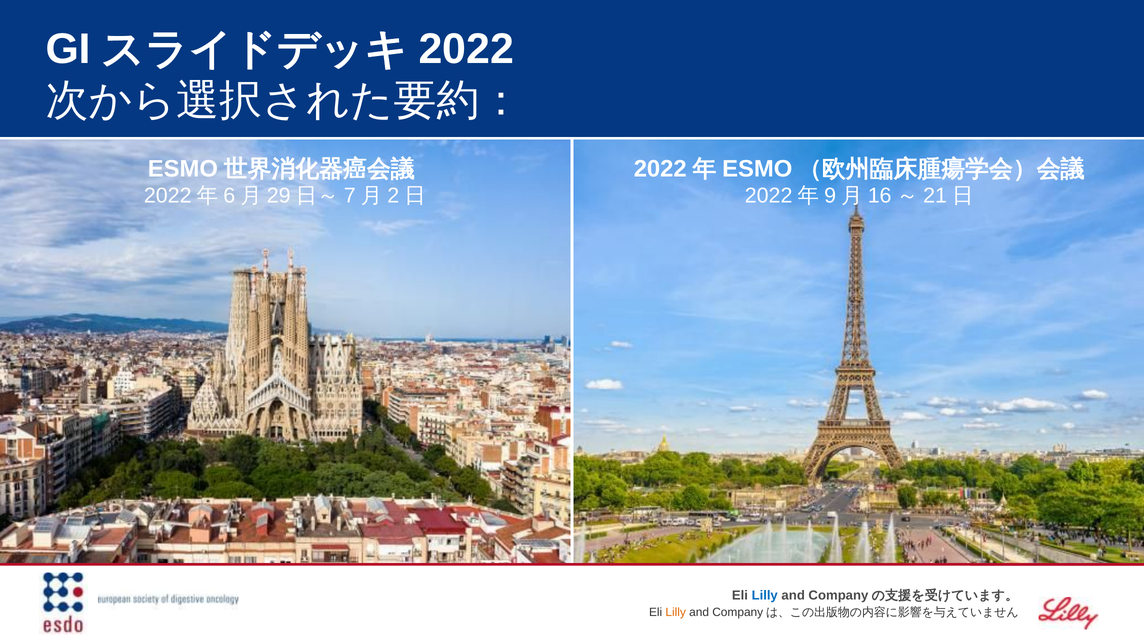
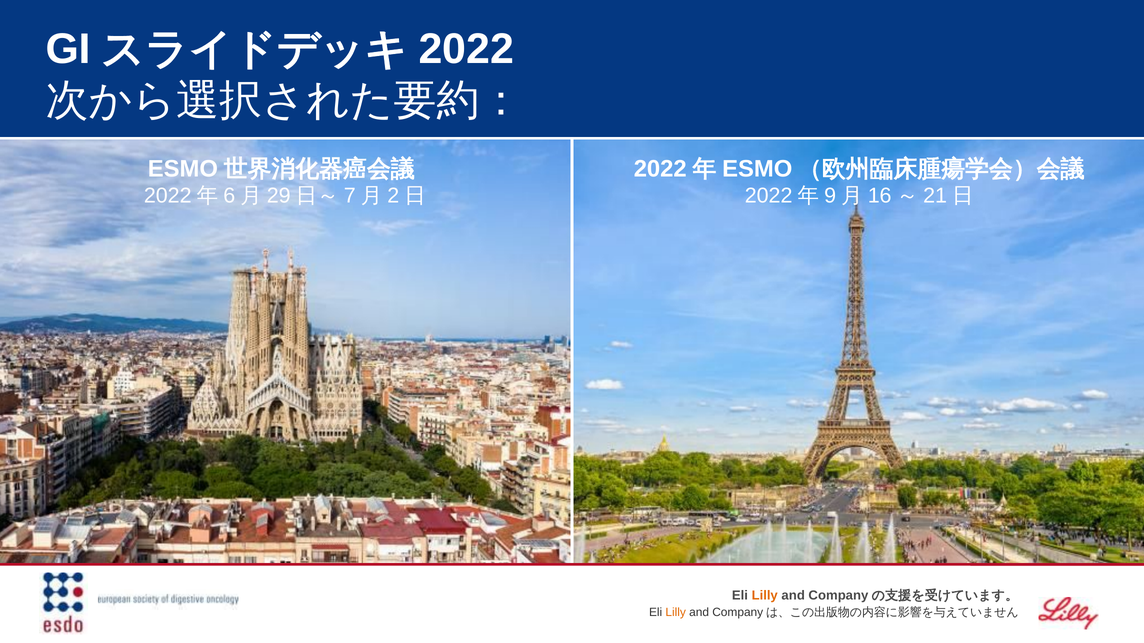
Lilly at (765, 596) colour: blue -> orange
